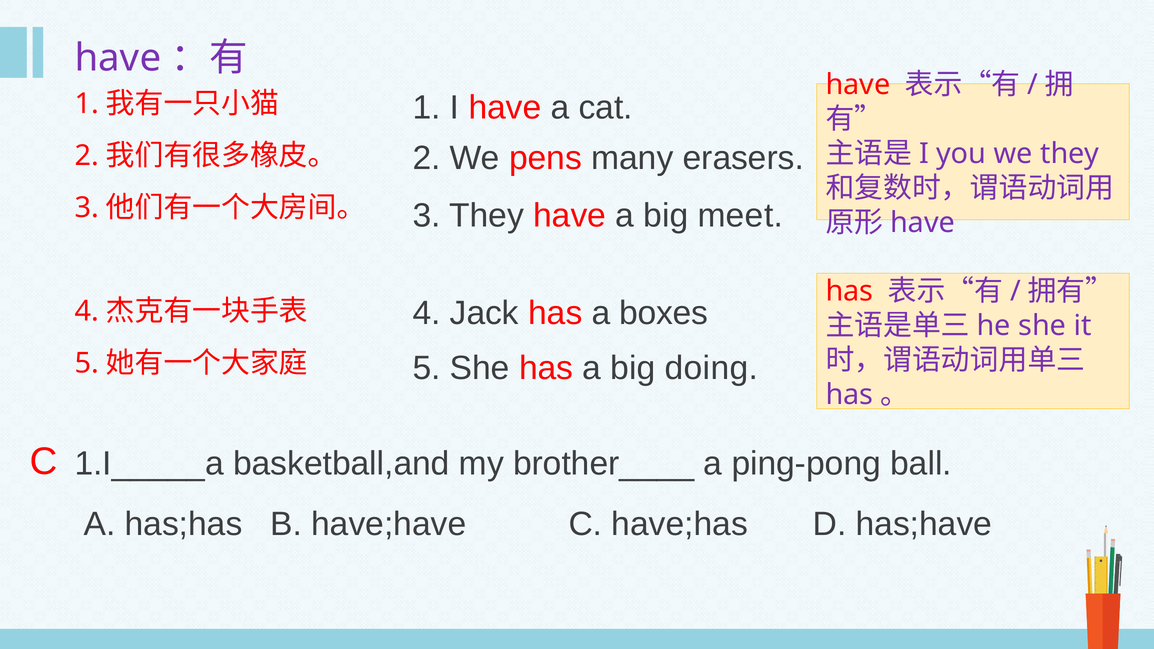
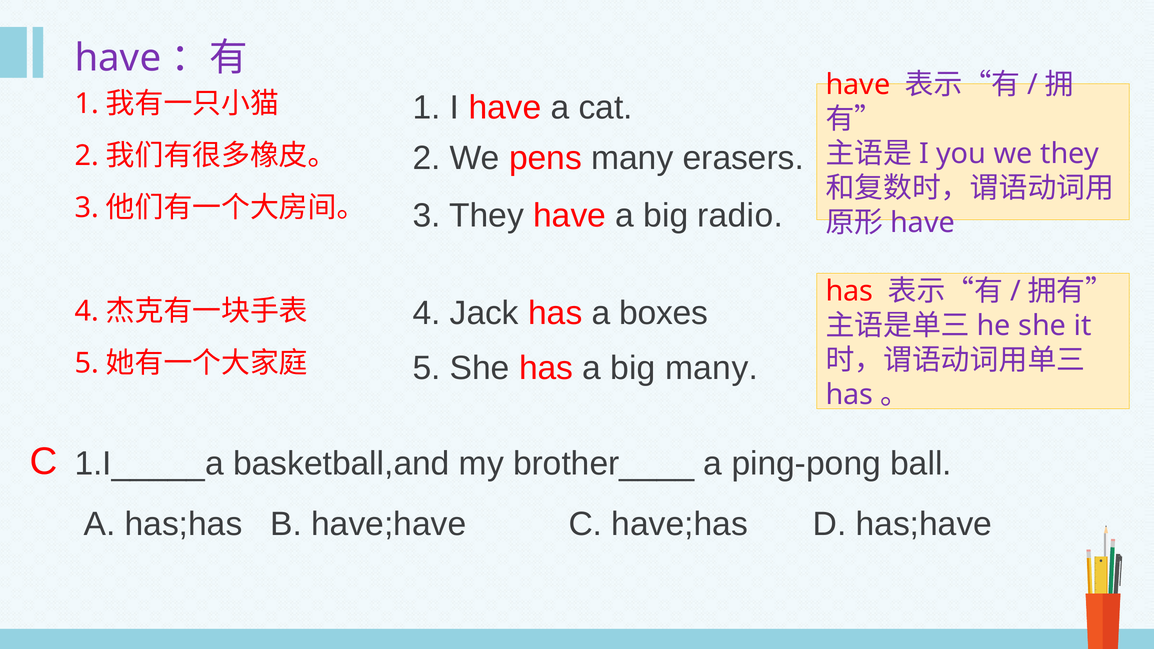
meet: meet -> radio
big doing: doing -> many
